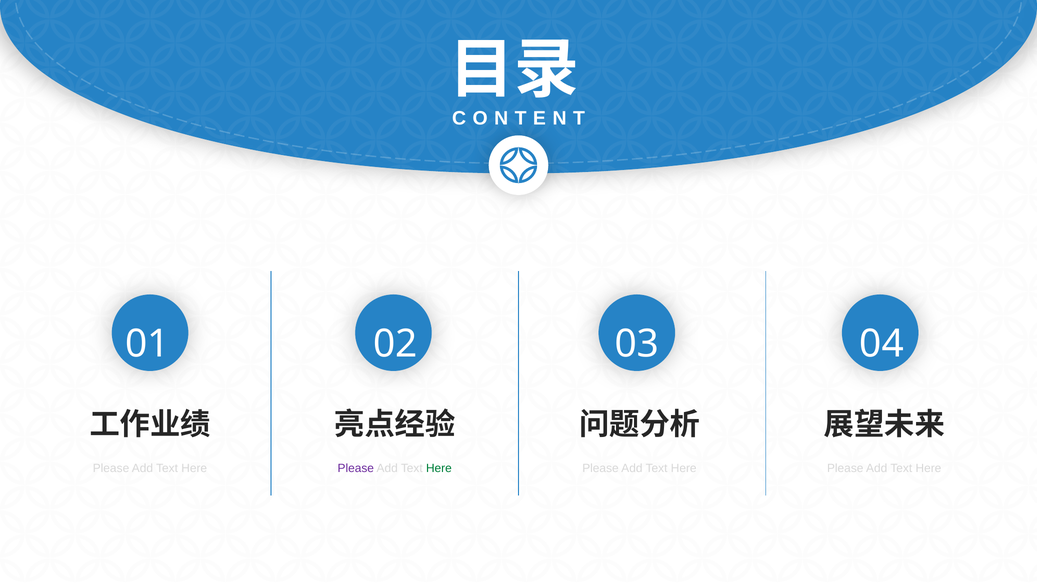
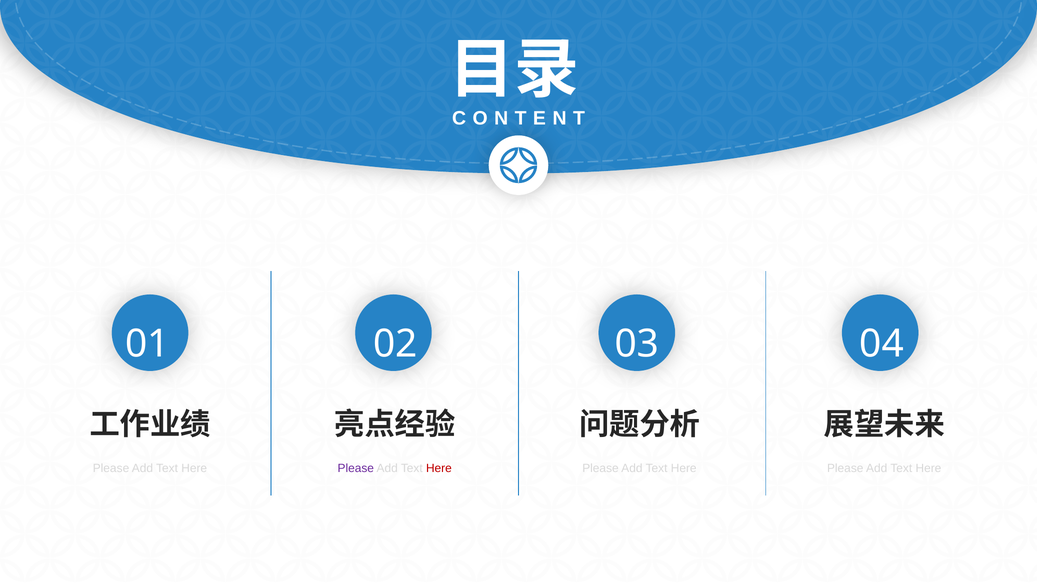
Here at (439, 468) colour: green -> red
